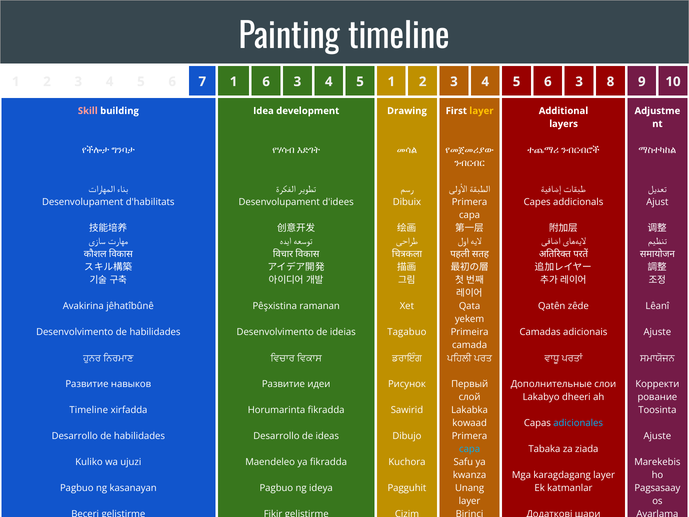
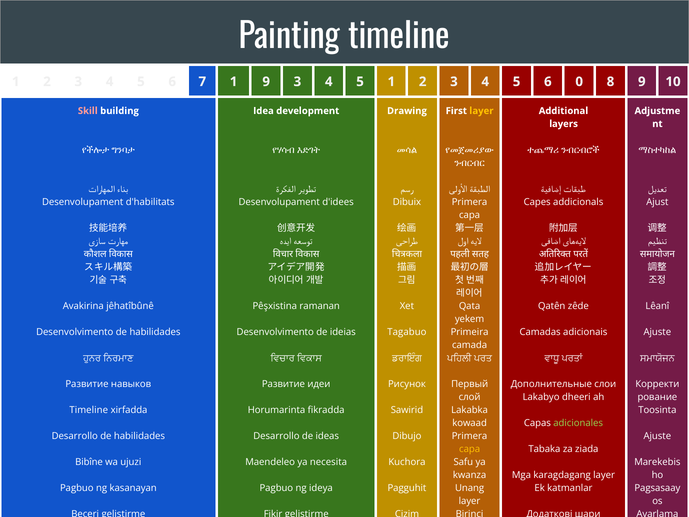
1 6: 6 -> 9
5 6 3: 3 -> 0
adicionales colour: light blue -> light green
capa at (470, 449) colour: light blue -> yellow
Kuliko: Kuliko -> Bibîne
ya fikradda: fikradda -> necesita
